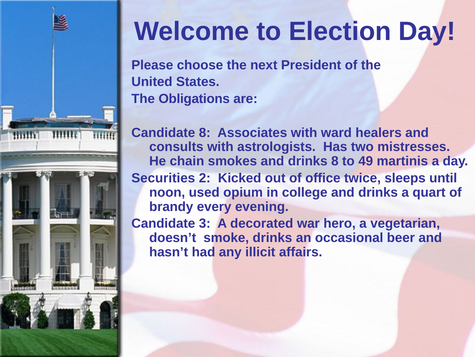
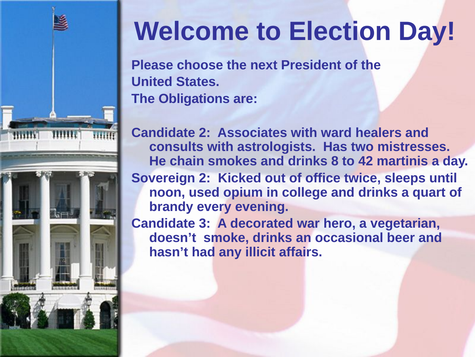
Candidate 8: 8 -> 2
49: 49 -> 42
Securities: Securities -> Sovereign
